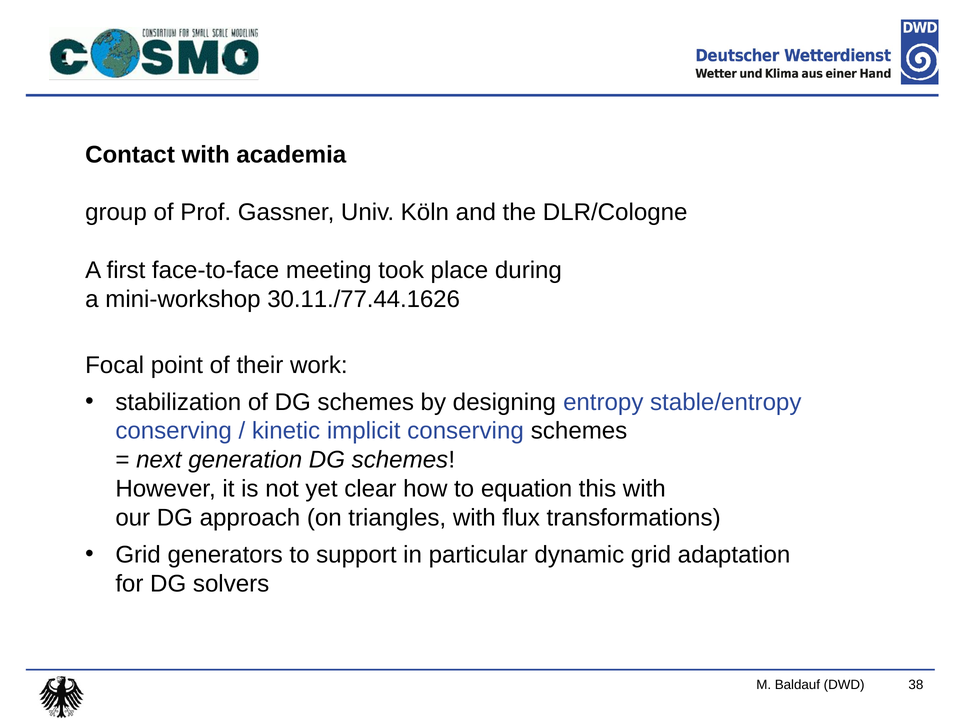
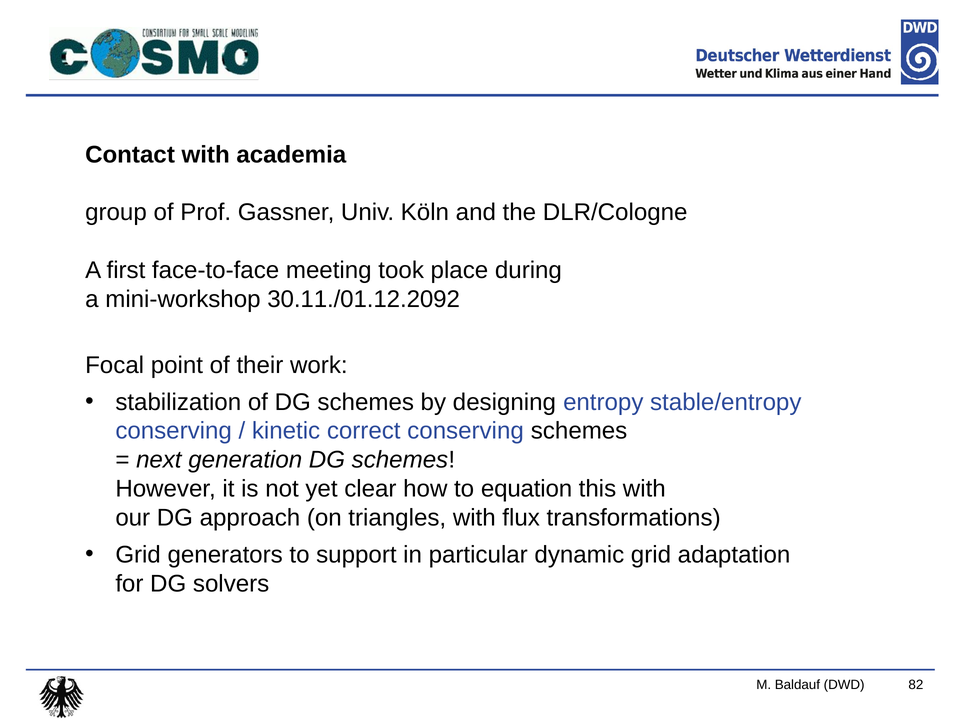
30.11./77.44.1626: 30.11./77.44.1626 -> 30.11./01.12.2092
implicit: implicit -> correct
38: 38 -> 82
